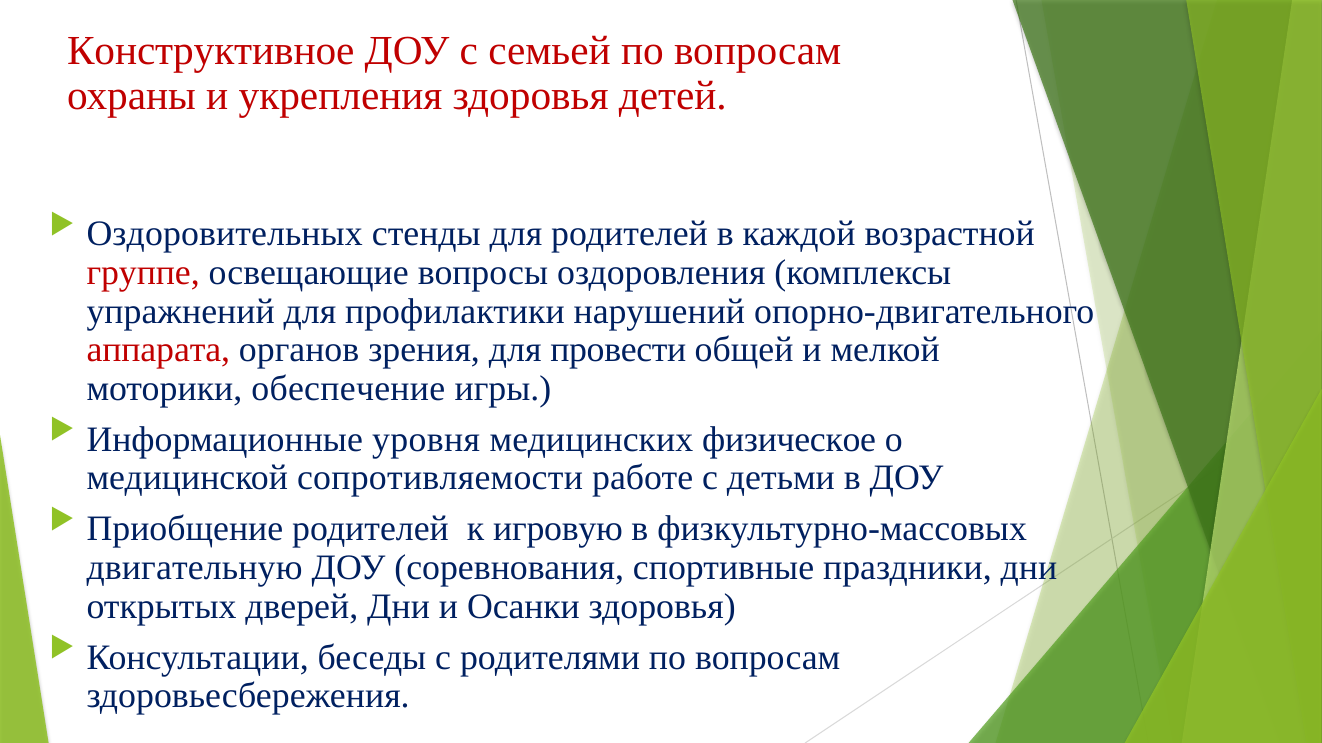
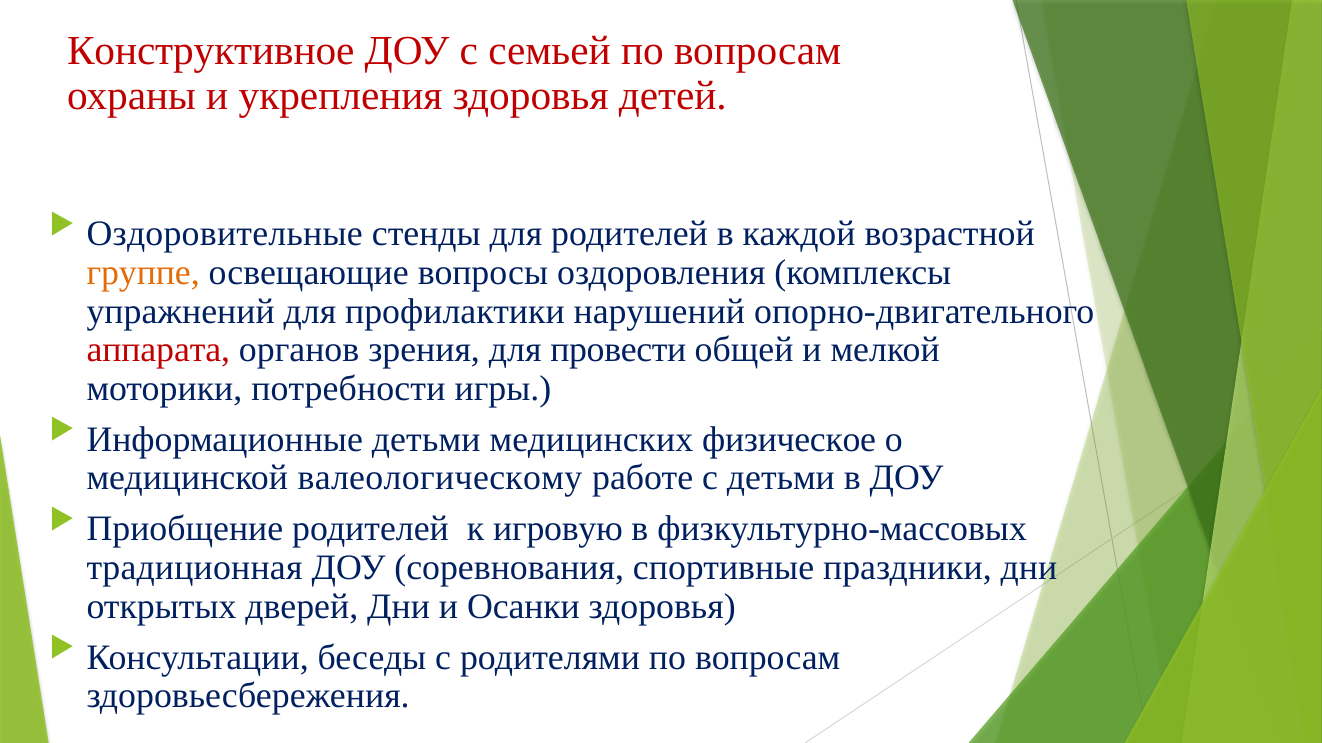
Оздоровительных: Оздоровительных -> Оздоровительные
группе colour: red -> orange
обеспечение: обеспечение -> потребности
Информационные уровня: уровня -> детьми
сопротивляемости: сопротивляемости -> валеологическому
двигательную: двигательную -> традиционная
